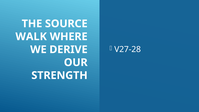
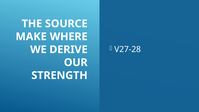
WALK: WALK -> MAKE
